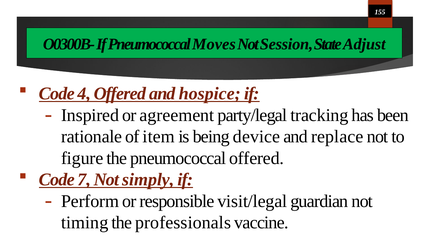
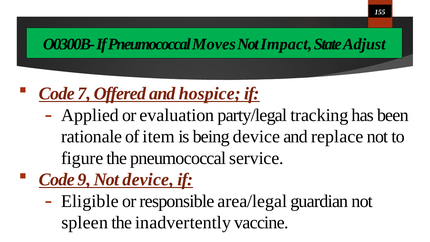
Session: Session -> Impact
4: 4 -> 7
Inspired: Inspired -> Applied
agreement: agreement -> evaluation
pneumococcal offered: offered -> service
7: 7 -> 9
Not simply: simply -> device
Perform: Perform -> Eligible
visit/legal: visit/legal -> area/legal
timing: timing -> spleen
professionals: professionals -> inadvertently
